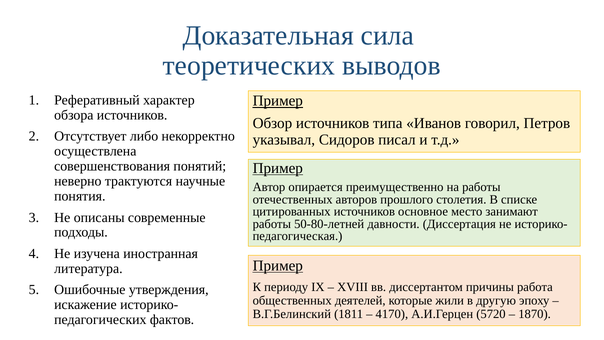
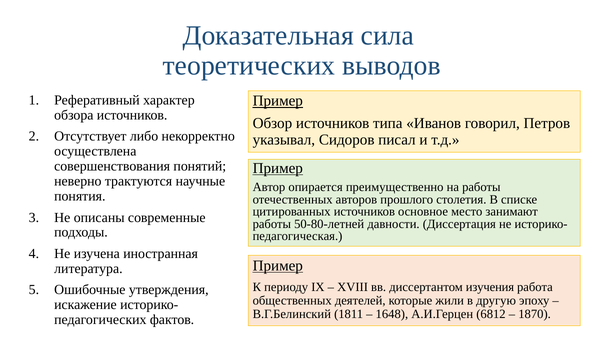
причины: причины -> изучения
4170: 4170 -> 1648
5720: 5720 -> 6812
